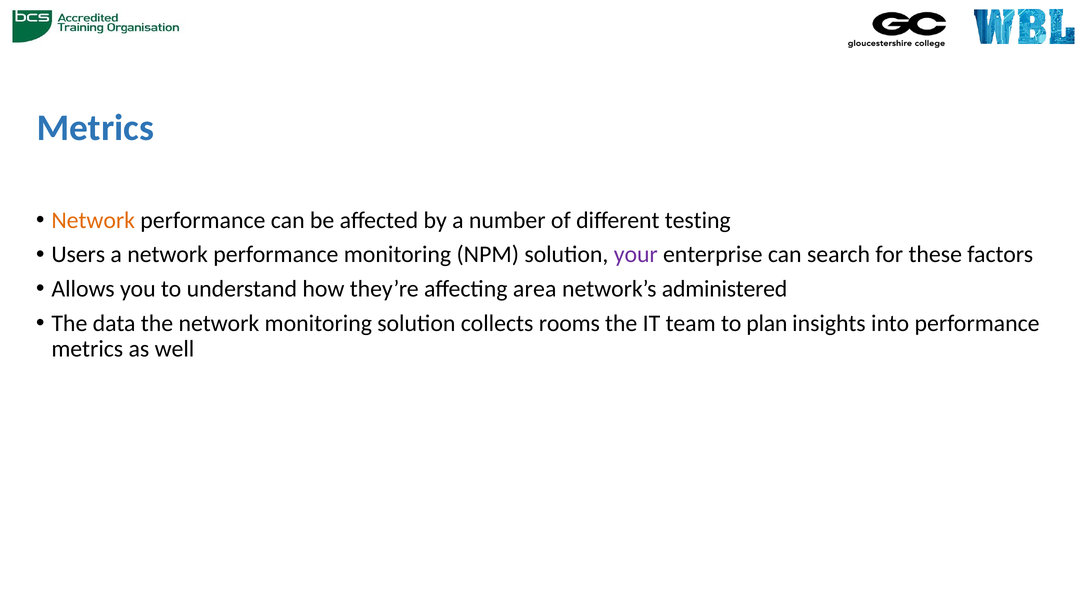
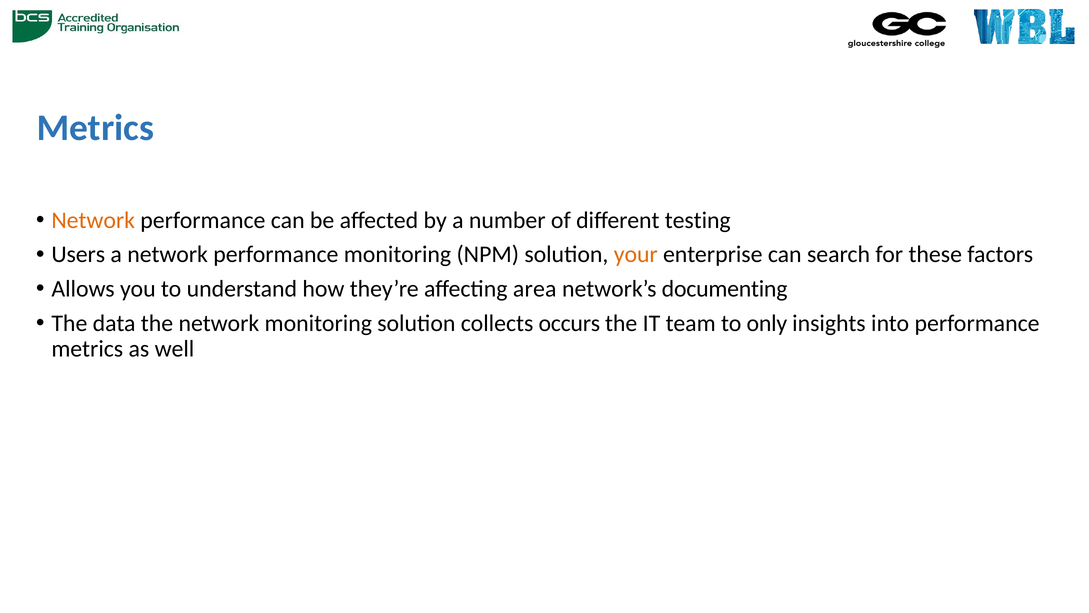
your colour: purple -> orange
administered: administered -> documenting
rooms: rooms -> occurs
plan: plan -> only
